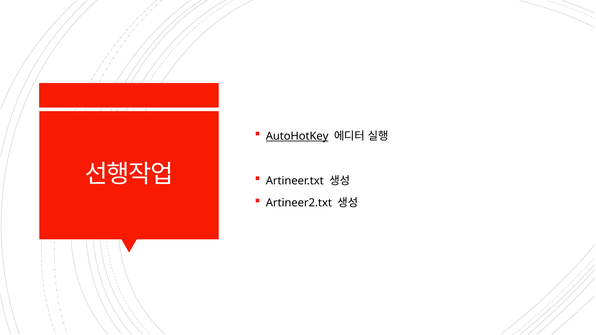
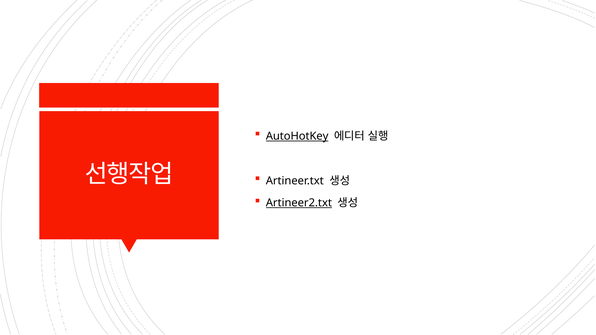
Artineer2.txt underline: none -> present
